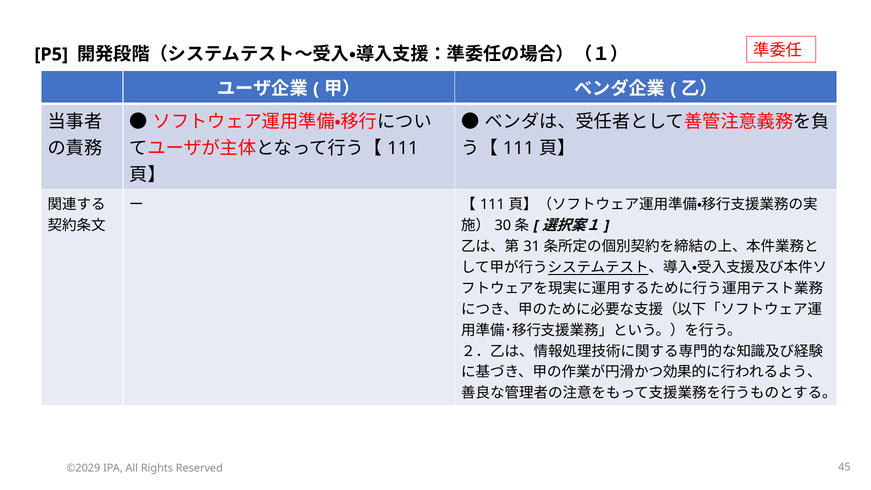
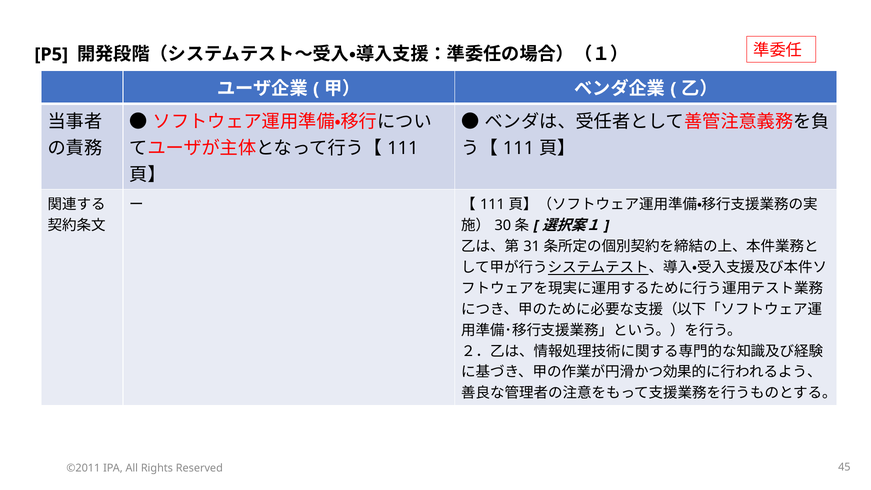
©2029: ©2029 -> ©2011
